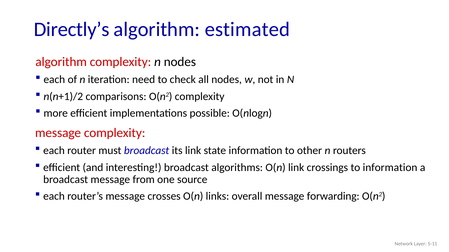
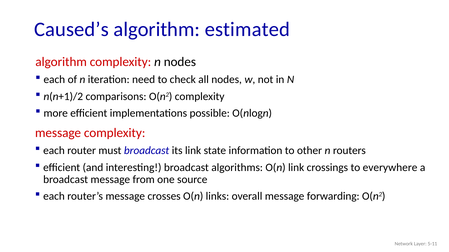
Directly’s: Directly’s -> Caused’s
to information: information -> everywhere
